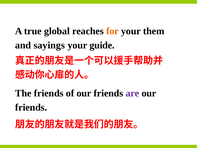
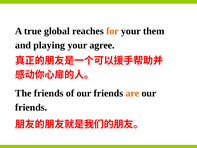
sayings: sayings -> playing
guide: guide -> agree
are colour: purple -> orange
